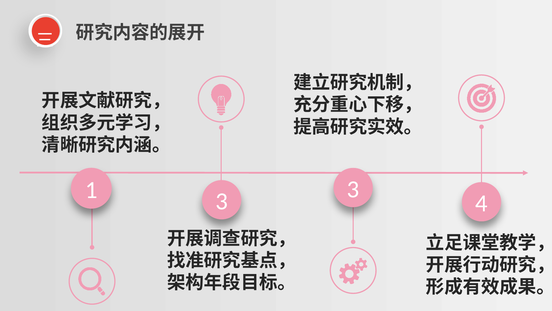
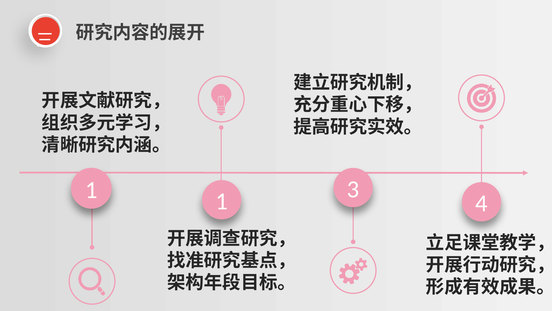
1 3: 3 -> 1
